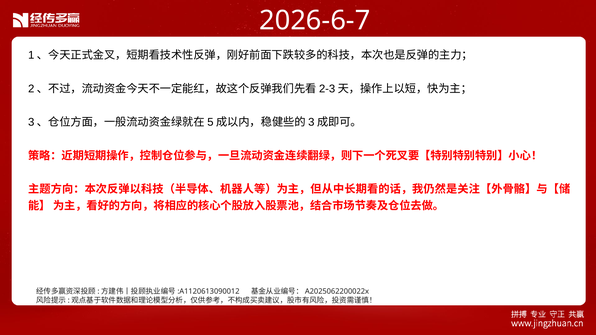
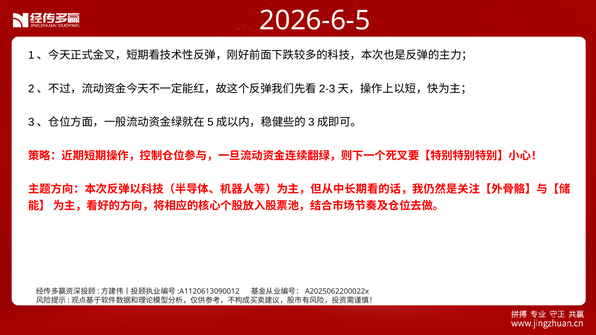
2026-6-7: 2026-6-7 -> 2026-6-5
